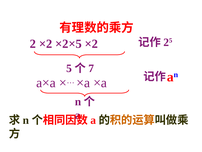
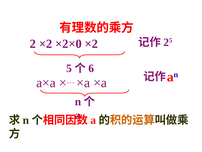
×2×5: ×2×5 -> ×2×0
7: 7 -> 6
